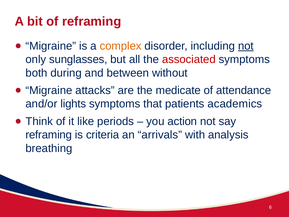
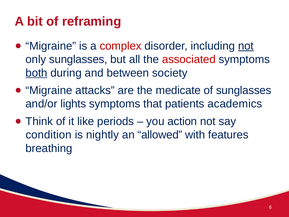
complex colour: orange -> red
both underline: none -> present
without: without -> society
of attendance: attendance -> sunglasses
reframing at (49, 135): reframing -> condition
criteria: criteria -> nightly
arrivals: arrivals -> allowed
analysis: analysis -> features
